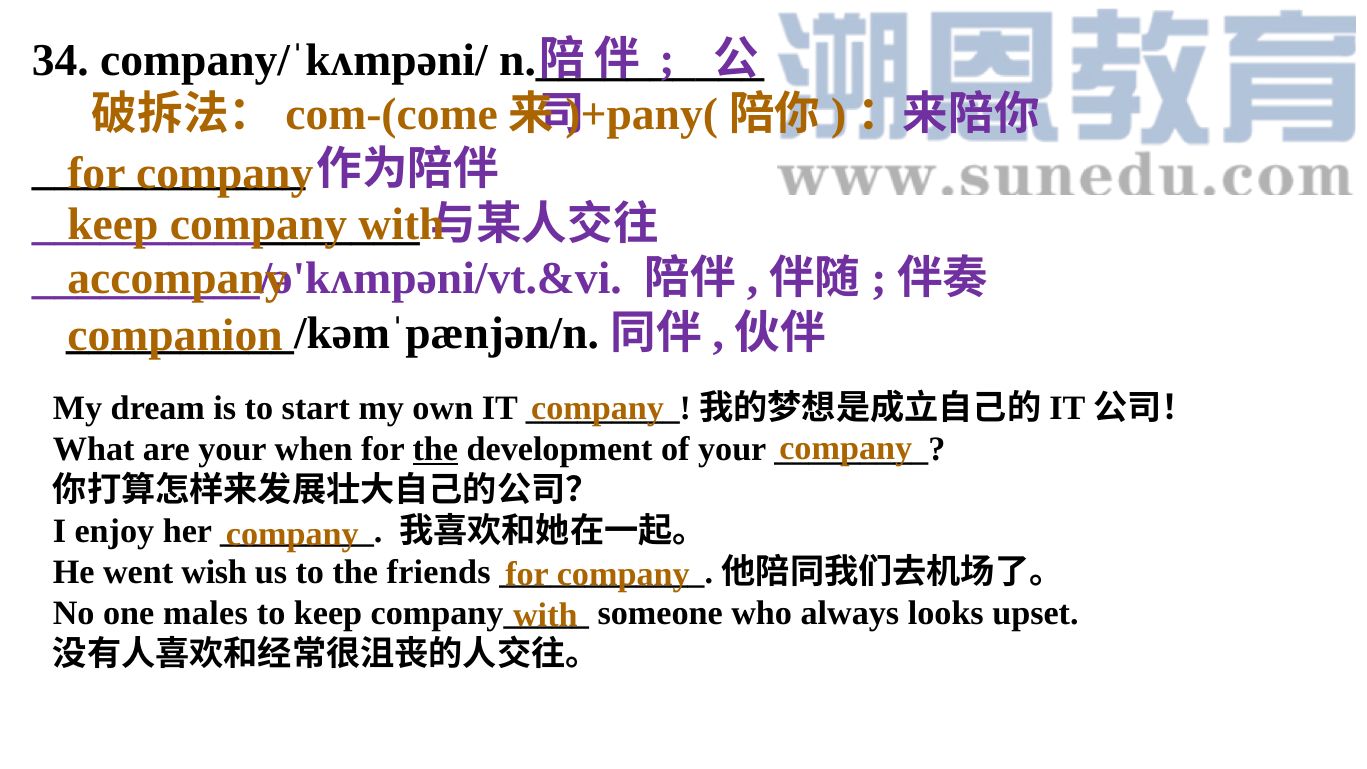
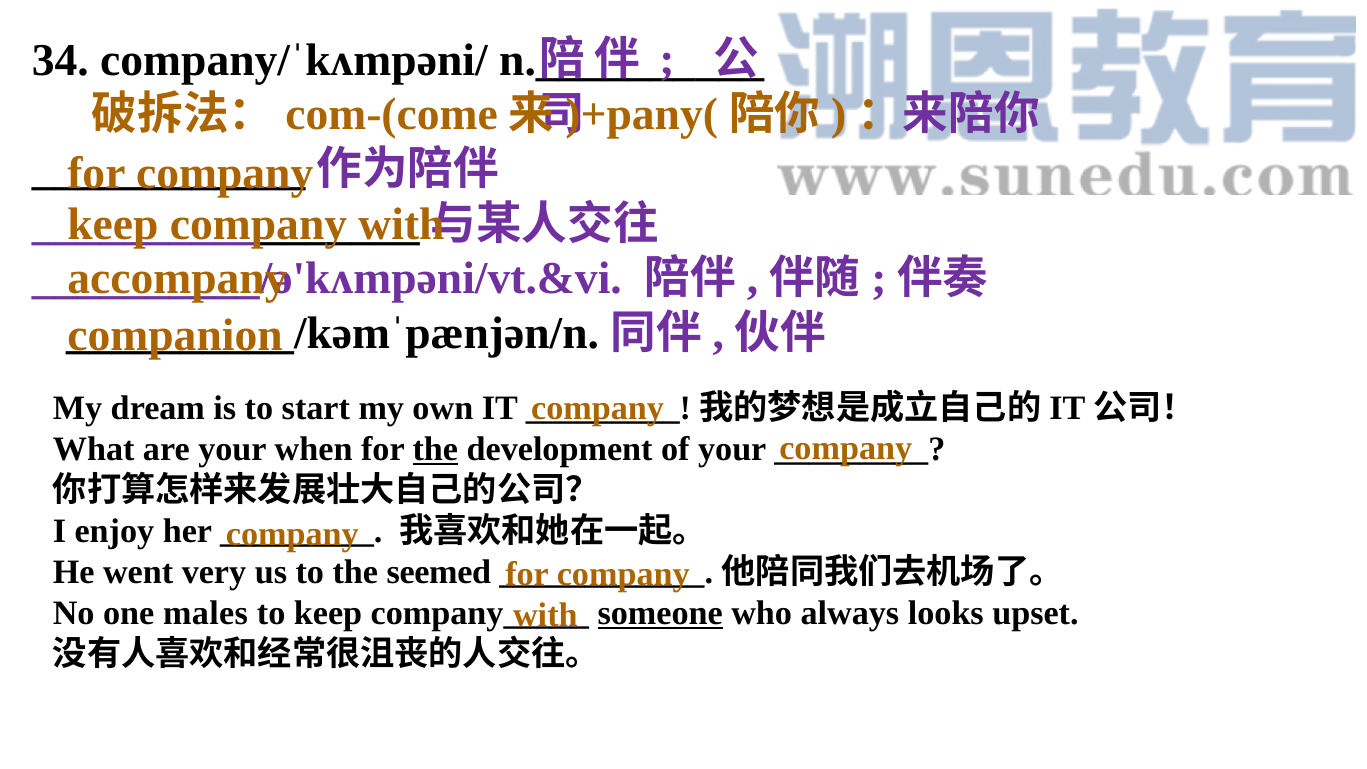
wish: wish -> very
friends: friends -> seemed
someone underline: none -> present
